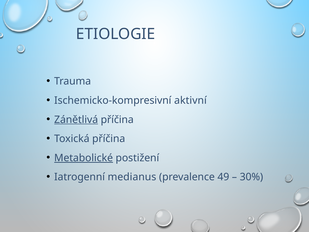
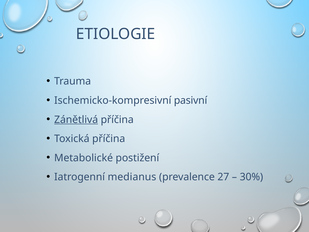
aktivní: aktivní -> pasivní
Metabolické underline: present -> none
49: 49 -> 27
